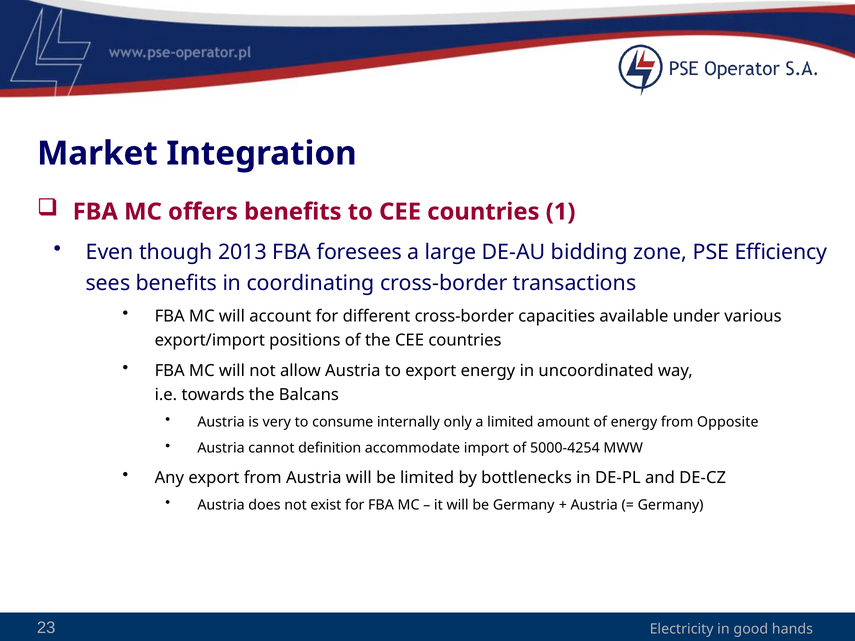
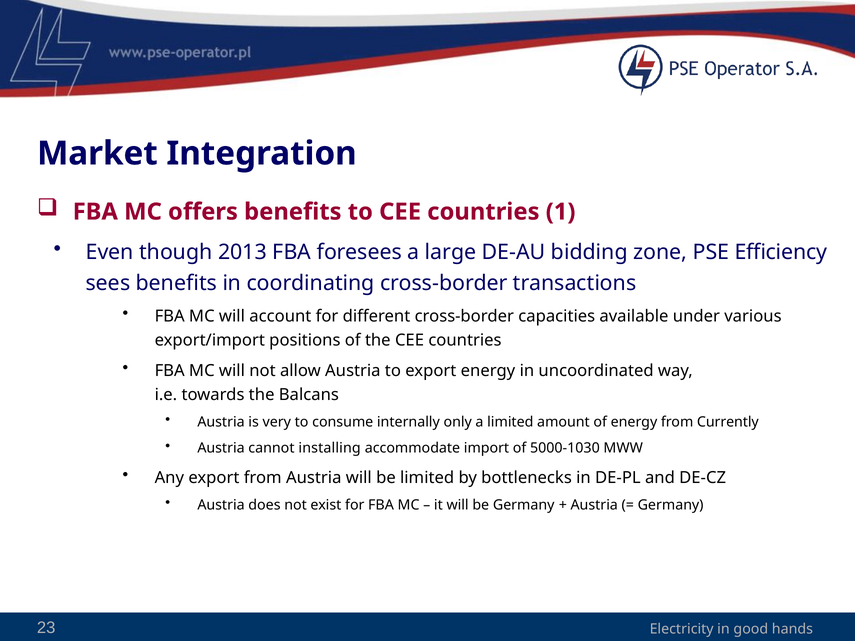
Opposite: Opposite -> Currently
definition: definition -> installing
5000-4254: 5000-4254 -> 5000-1030
